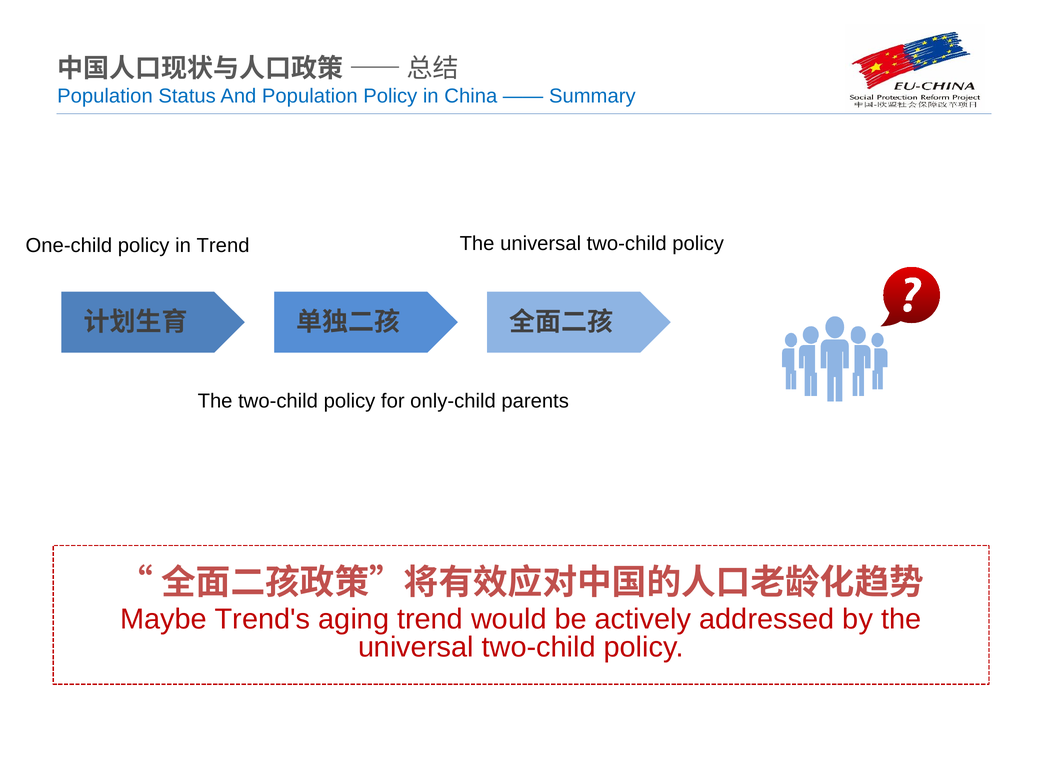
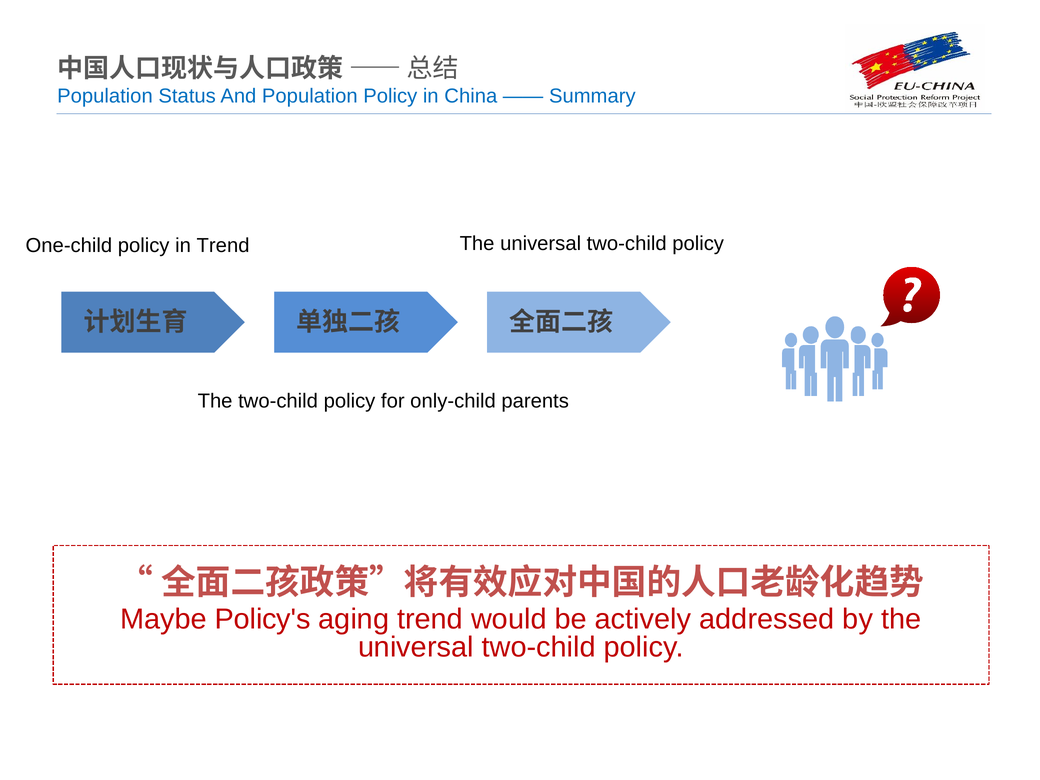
Trend's: Trend's -> Policy's
